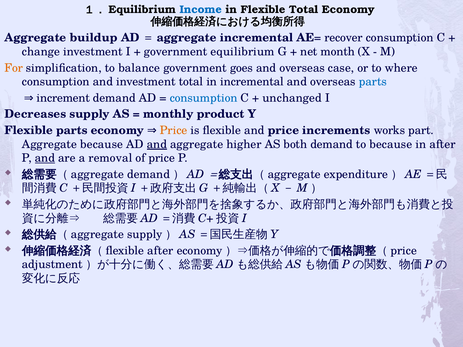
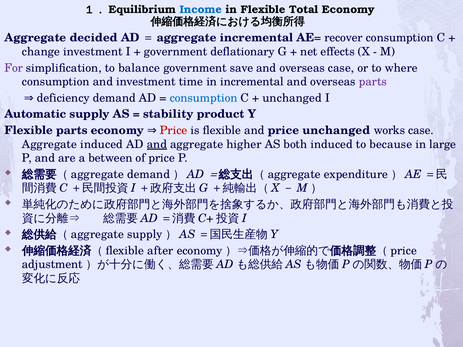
buildup: buildup -> decided
equilibrium: equilibrium -> deflationary
month: month -> effects
For colour: orange -> purple
goes: goes -> save
investment total: total -> time
parts at (373, 82) colour: blue -> purple
increment: increment -> deficiency
Decreases: Decreases -> Automatic
monthly: monthly -> stability
price increments: increments -> unchanged
works part: part -> case
Price at (174, 130) colour: orange -> red
Aggregate because: because -> induced
both demand: demand -> induced
in after: after -> large
and at (45, 158) underline: present -> none
removal: removal -> between
